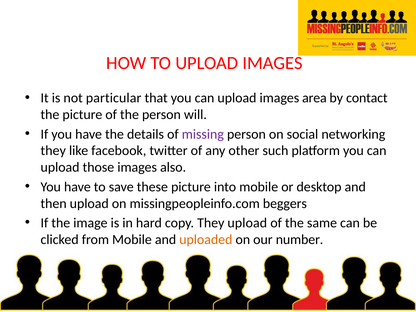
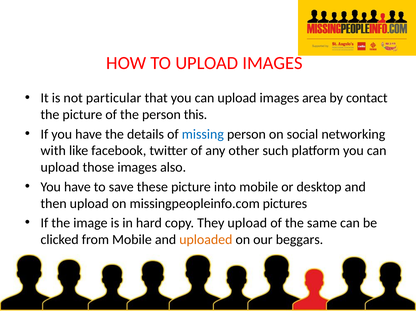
will: will -> this
missing colour: purple -> blue
they at (53, 151): they -> with
beggers: beggers -> pictures
number: number -> beggars
